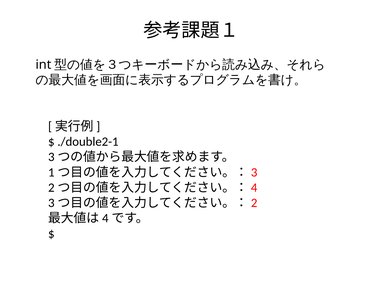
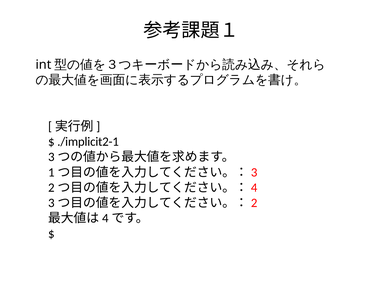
./double2-1: ./double2-1 -> ./implicit2-1
